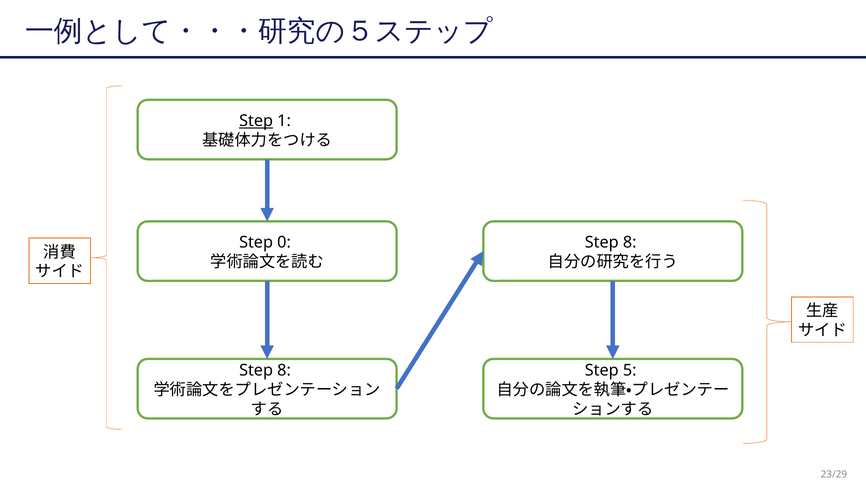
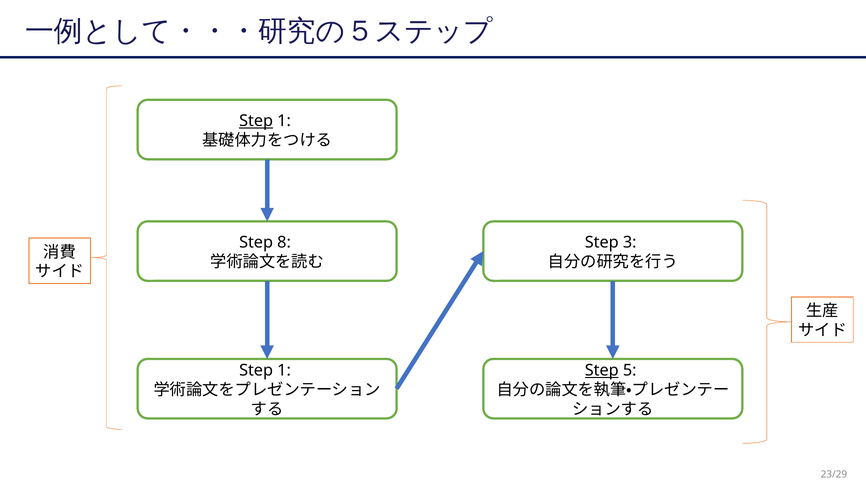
0: 0 -> 8
8 at (630, 243): 8 -> 3
8 at (284, 370): 8 -> 1
Step at (602, 370) underline: none -> present
